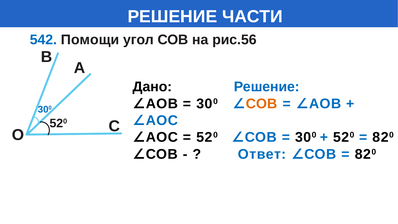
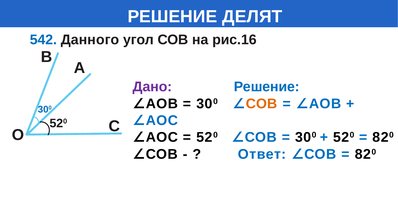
ЧАСТИ: ЧАСТИ -> ДЕЛЯТ
Помощи: Помощи -> Данного
рис.56: рис.56 -> рис.16
Дано colour: black -> purple
